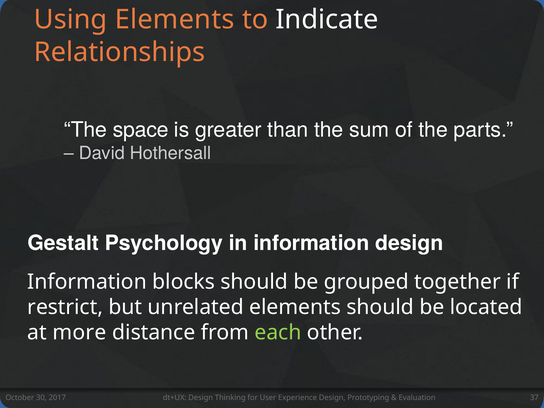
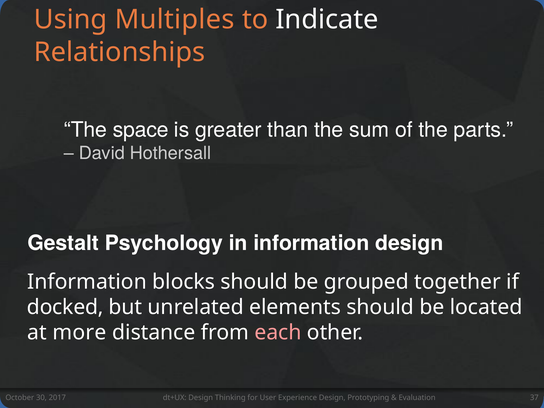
Using Elements: Elements -> Multiples
restrict: restrict -> docked
each colour: light green -> pink
